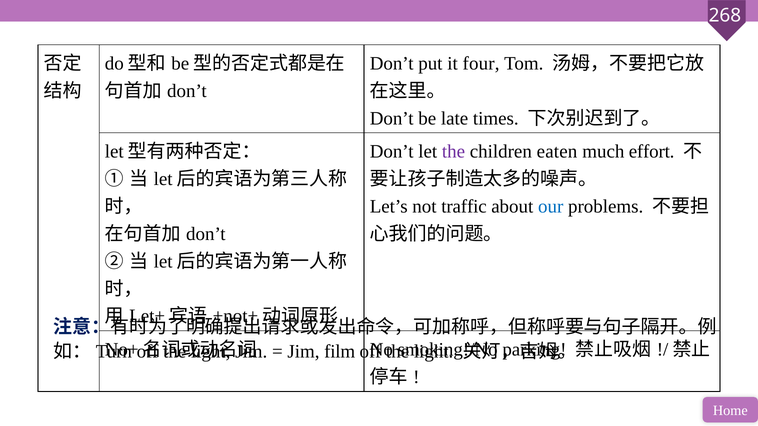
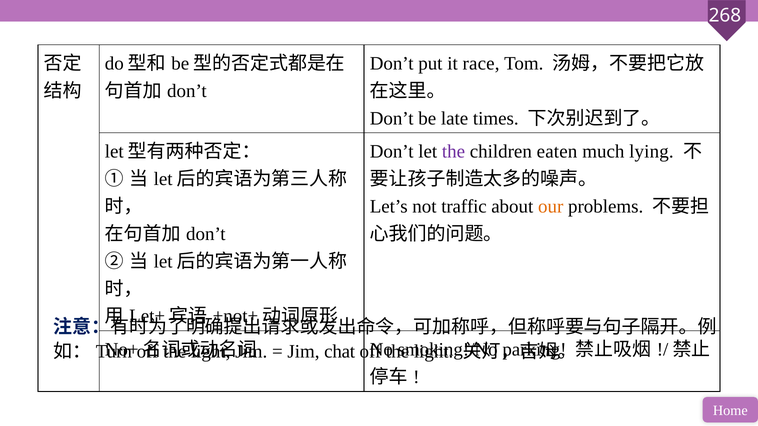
four: four -> race
effort: effort -> lying
our colour: blue -> orange
film: film -> chat
